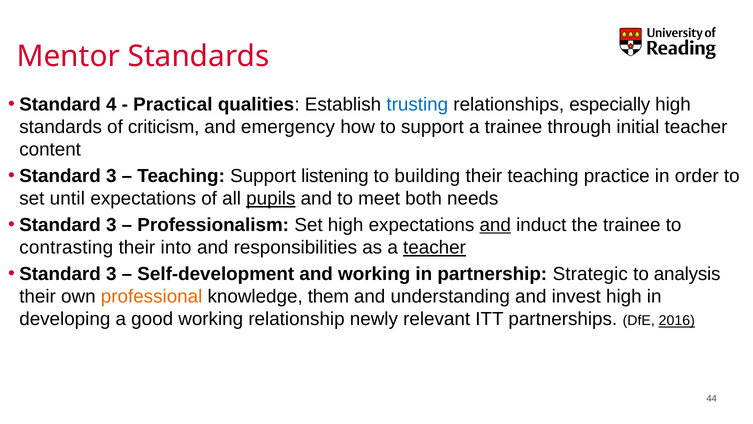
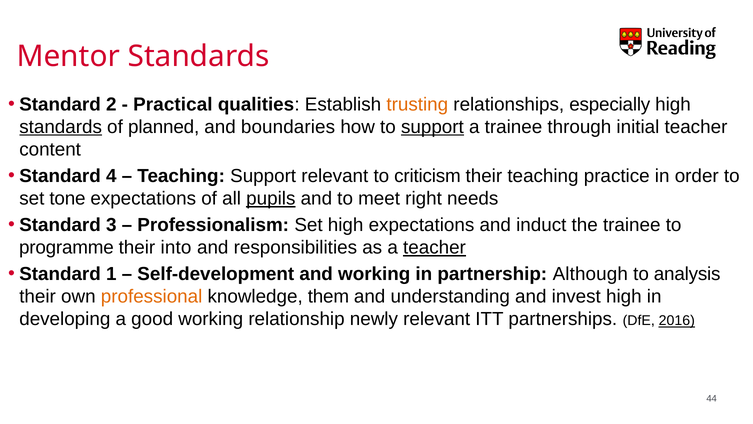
4: 4 -> 2
trusting colour: blue -> orange
standards at (61, 127) underline: none -> present
criticism: criticism -> planned
emergency: emergency -> boundaries
support at (432, 127) underline: none -> present
3 at (111, 176): 3 -> 4
Support listening: listening -> relevant
building: building -> criticism
until: until -> tone
both: both -> right
and at (495, 225) underline: present -> none
contrasting: contrasting -> programme
3 at (111, 274): 3 -> 1
Strategic: Strategic -> Although
